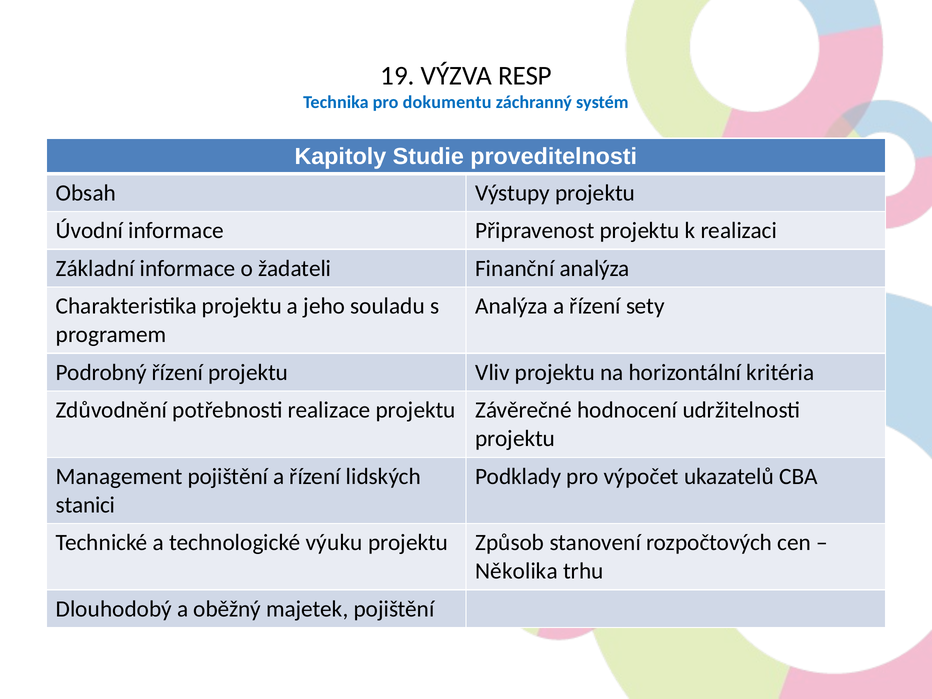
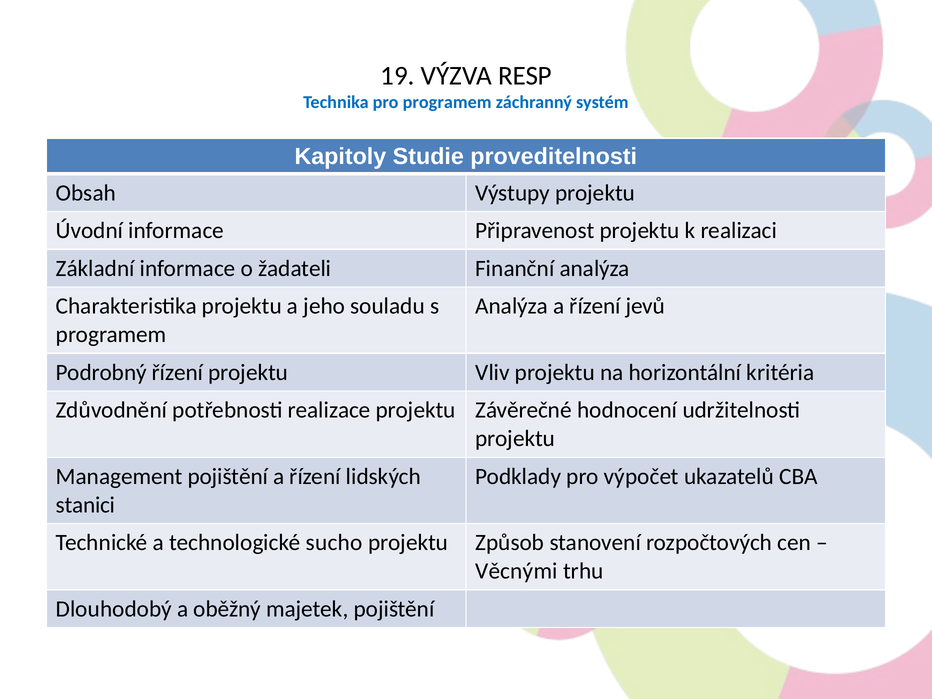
pro dokumentu: dokumentu -> programem
sety: sety -> jevů
výuku: výuku -> sucho
Několika: Několika -> Věcnými
